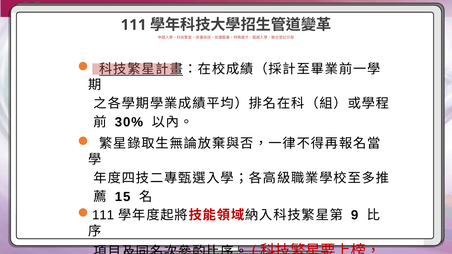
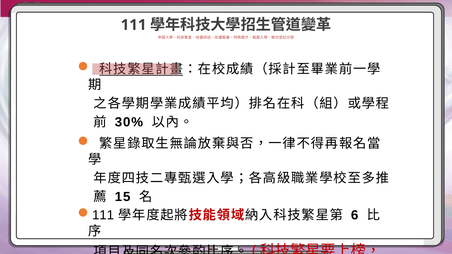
9: 9 -> 6
